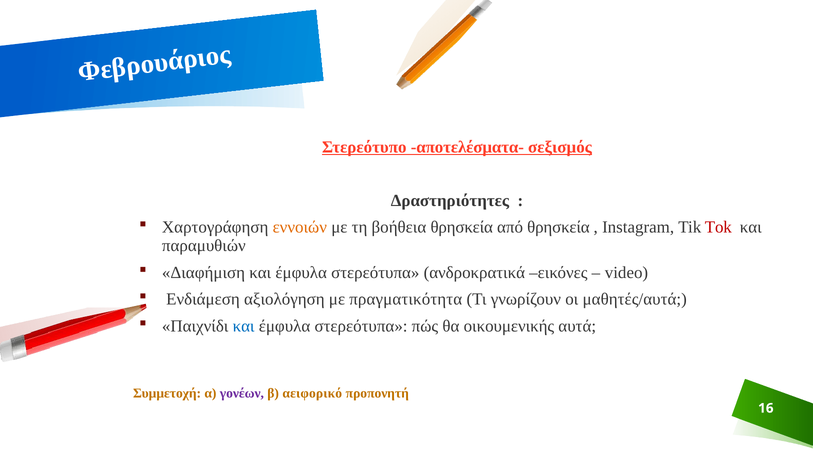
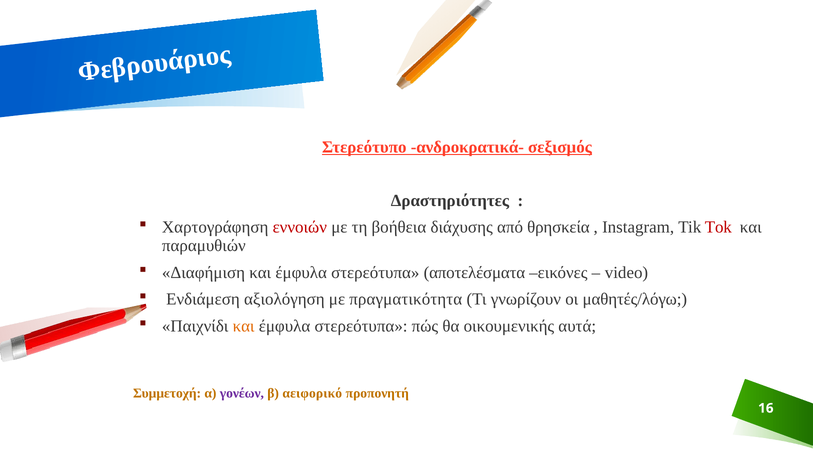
αποτελέσματα-: αποτελέσματα- -> ανδροκρατικά-
εννοιών colour: orange -> red
βοήθεια θρησκεία: θρησκεία -> διάχυσης
ανδροκρατικά: ανδροκρατικά -> αποτελέσματα
μαθητές/αυτά: μαθητές/αυτά -> μαθητές/λόγω
και at (244, 326) colour: blue -> orange
